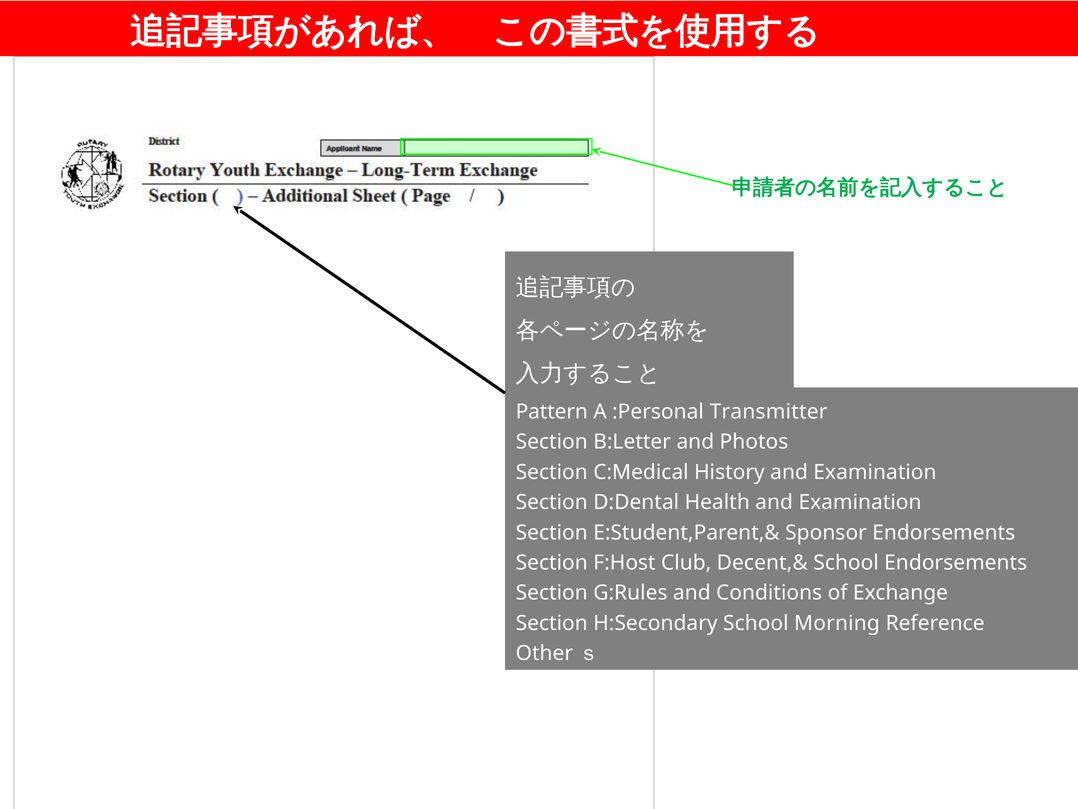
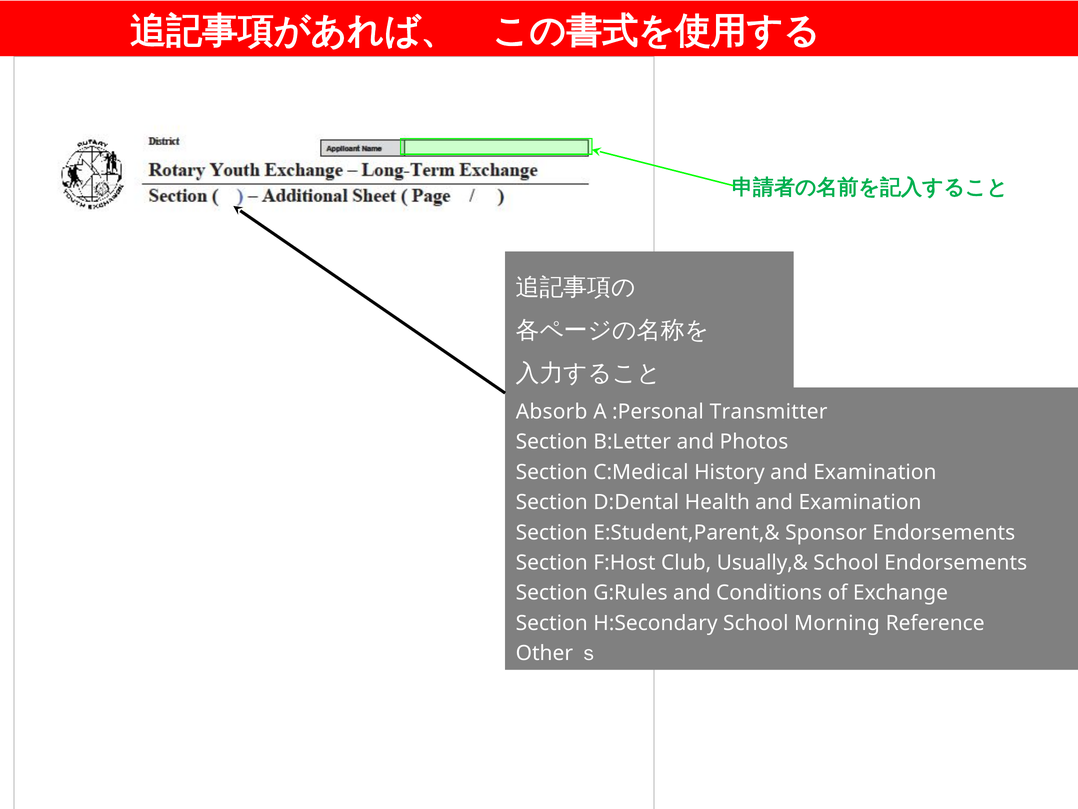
Pattern: Pattern -> Absorb
Decent,&: Decent,& -> Usually,&
